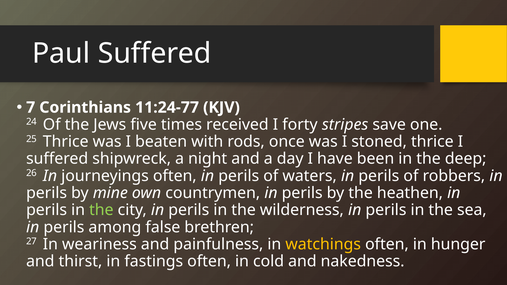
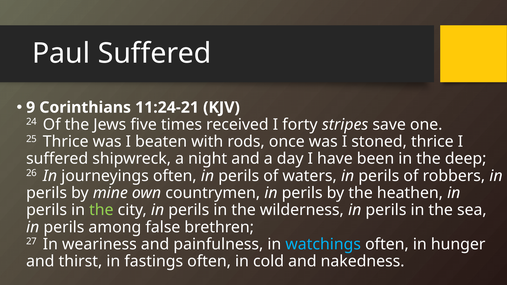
7: 7 -> 9
11:24-77: 11:24-77 -> 11:24-21
watchings colour: yellow -> light blue
